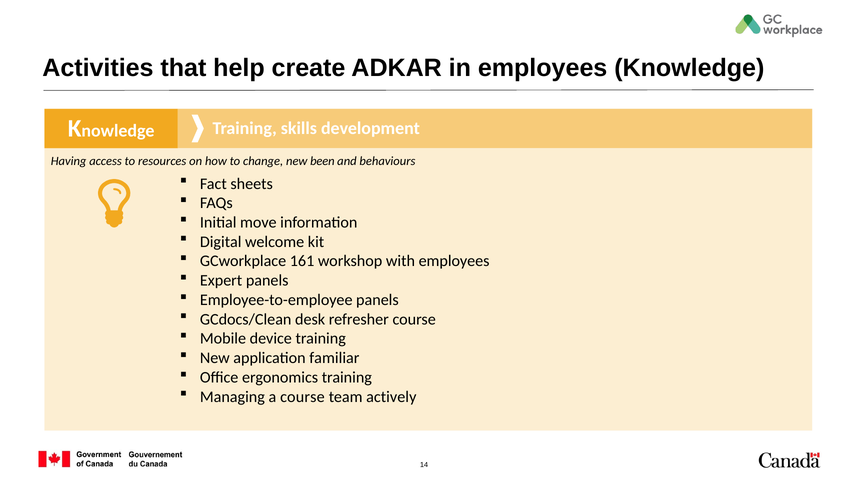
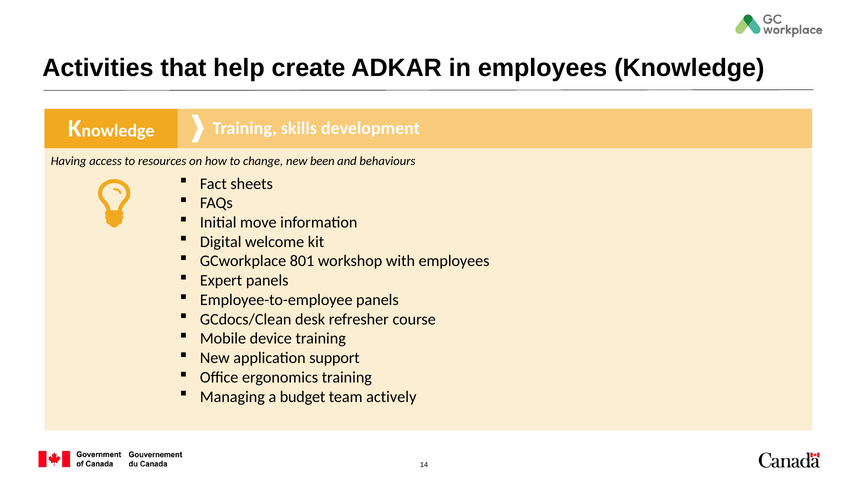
161: 161 -> 801
familiar: familiar -> support
a course: course -> budget
